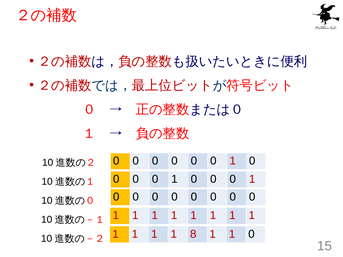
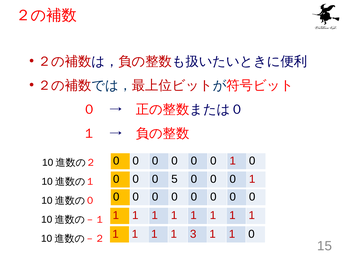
1 at (174, 179): 1 -> 5
8: 8 -> 3
